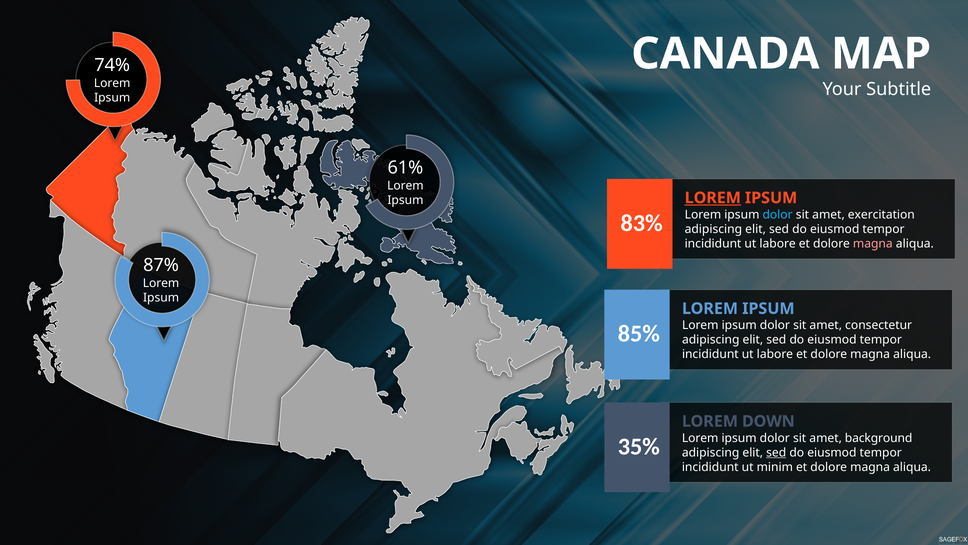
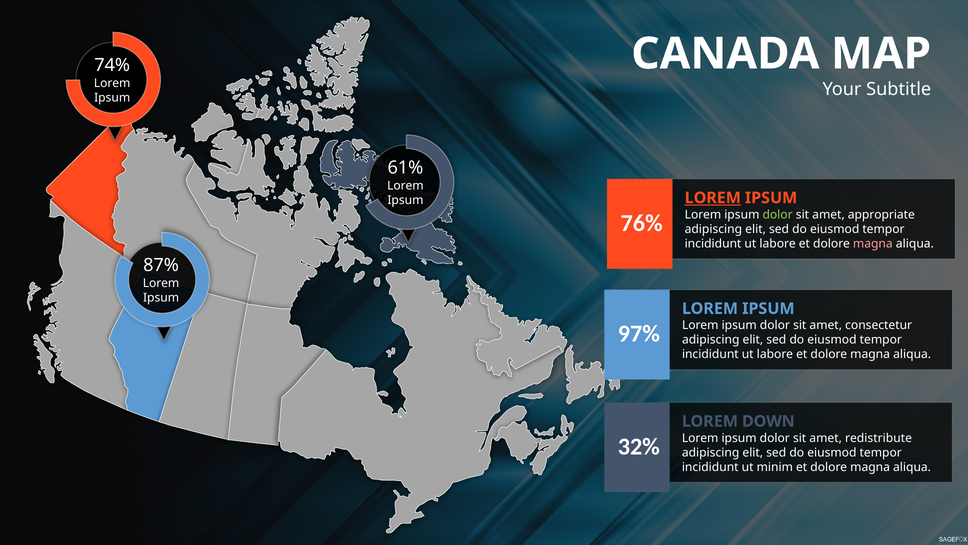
dolor at (778, 214) colour: light blue -> light green
exercitation: exercitation -> appropriate
83%: 83% -> 76%
85%: 85% -> 97%
background: background -> redistribute
35%: 35% -> 32%
sed at (776, 452) underline: present -> none
